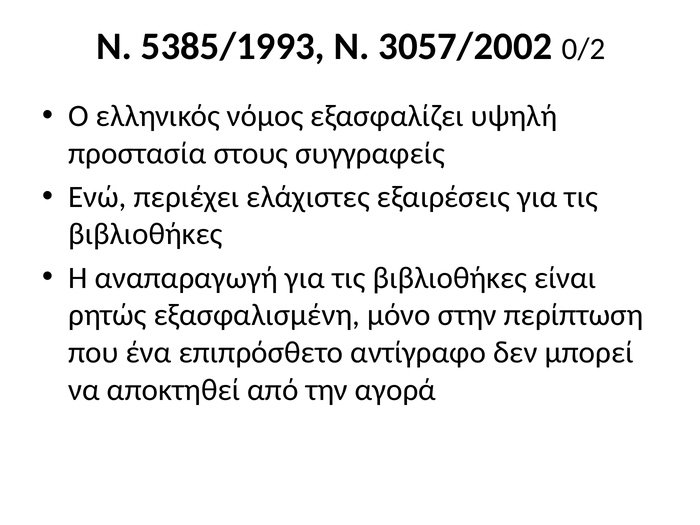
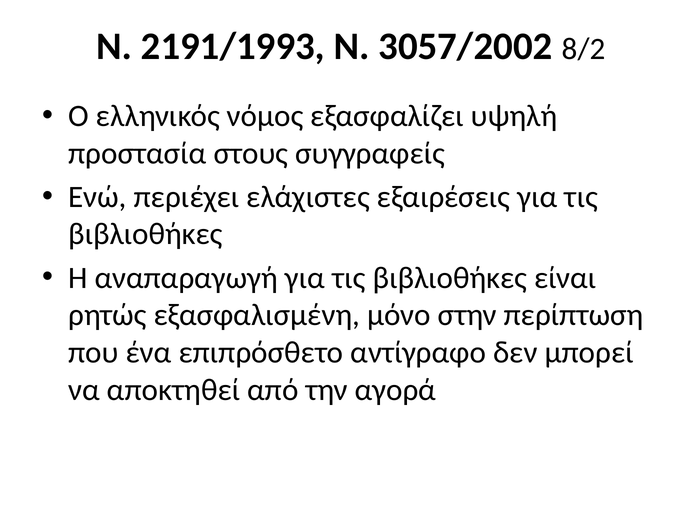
5385/1993: 5385/1993 -> 2191/1993
0/2: 0/2 -> 8/2
